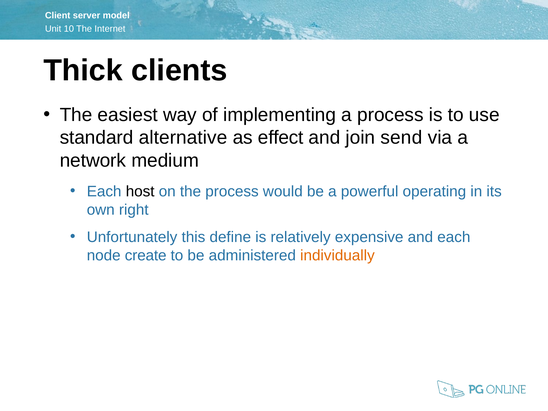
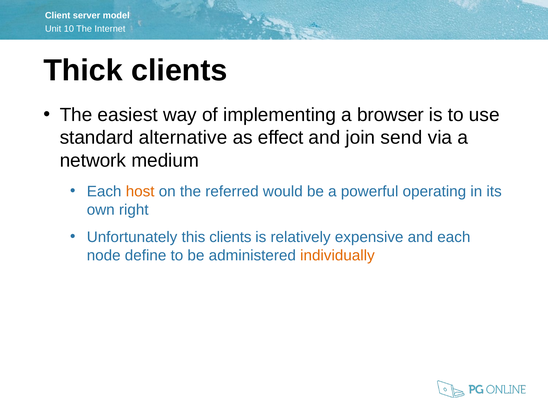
a process: process -> browser
host colour: black -> orange
the process: process -> referred
this define: define -> clients
create: create -> define
